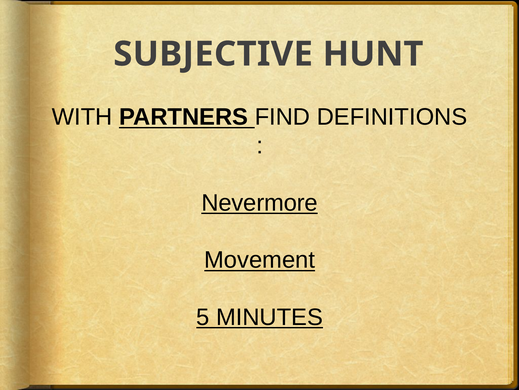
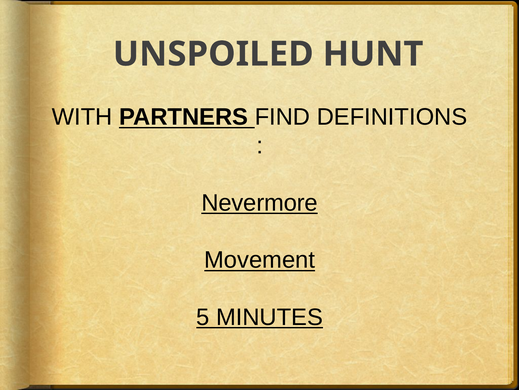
SUBJECTIVE: SUBJECTIVE -> UNSPOILED
